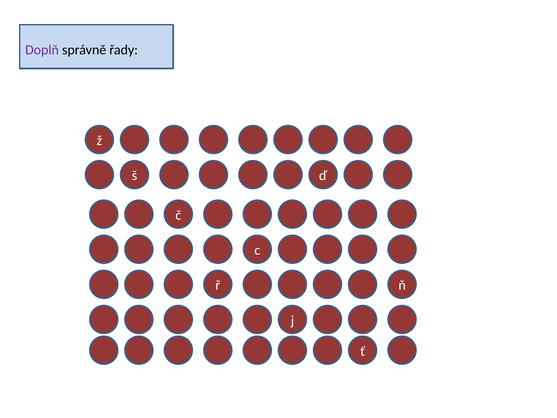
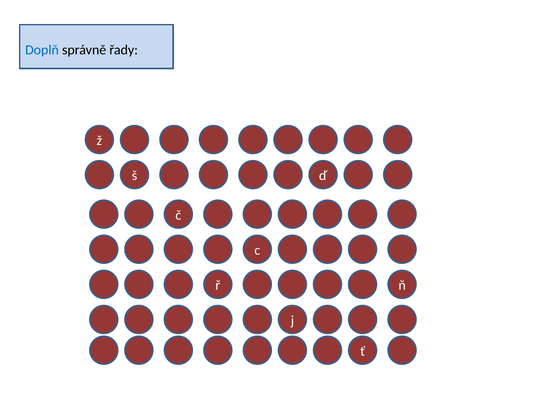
Doplň colour: purple -> blue
